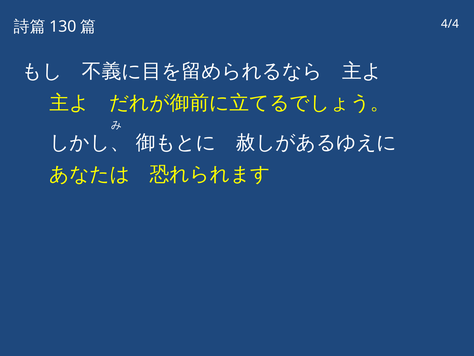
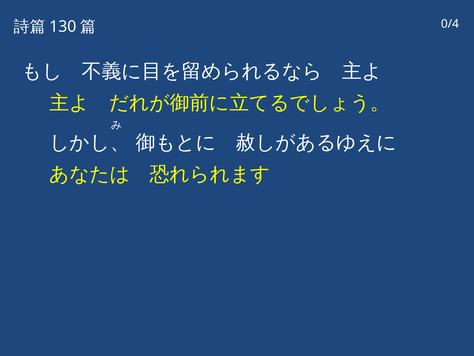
4/4: 4/4 -> 0/4
